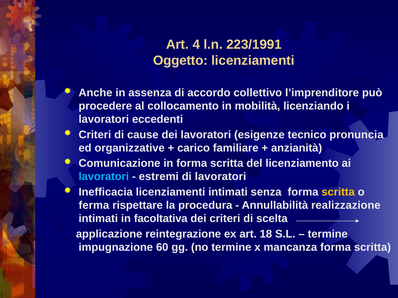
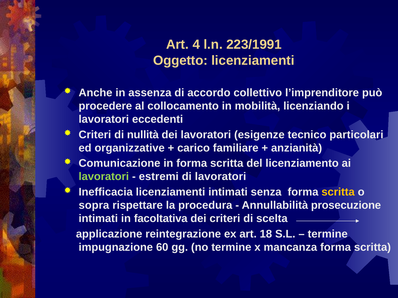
cause: cause -> nullità
pronuncia: pronuncia -> particolari
lavoratori at (104, 177) colour: light blue -> light green
ferma: ferma -> sopra
realizzazione: realizzazione -> prosecuzione
